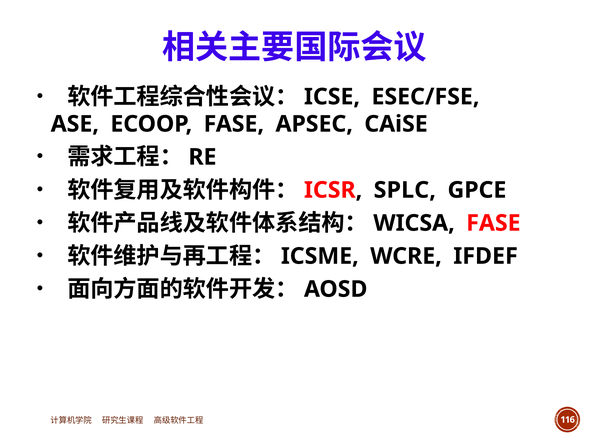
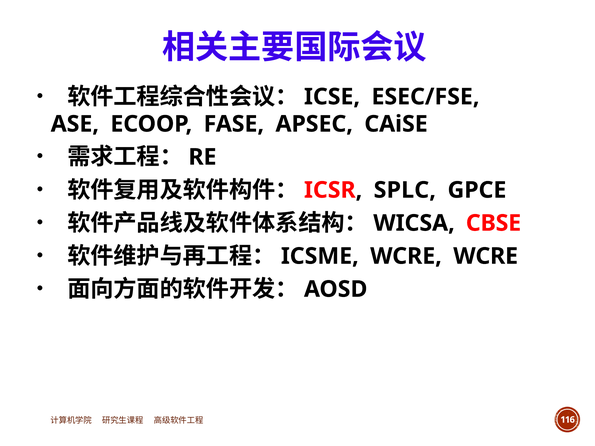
FASE at (493, 223): FASE -> CBSE
WCRE IFDEF: IFDEF -> WCRE
